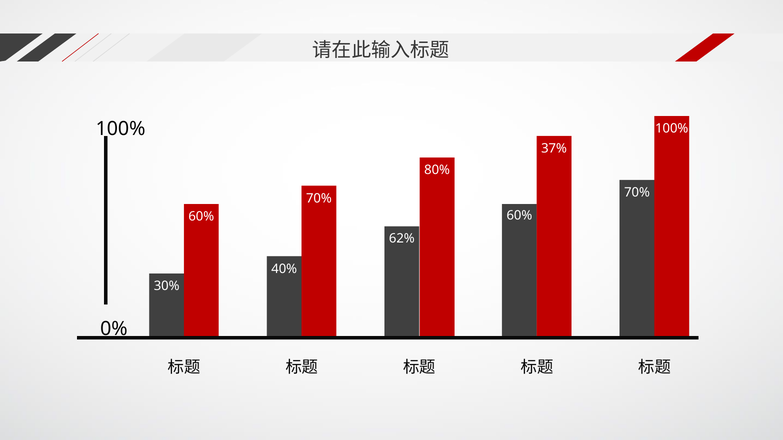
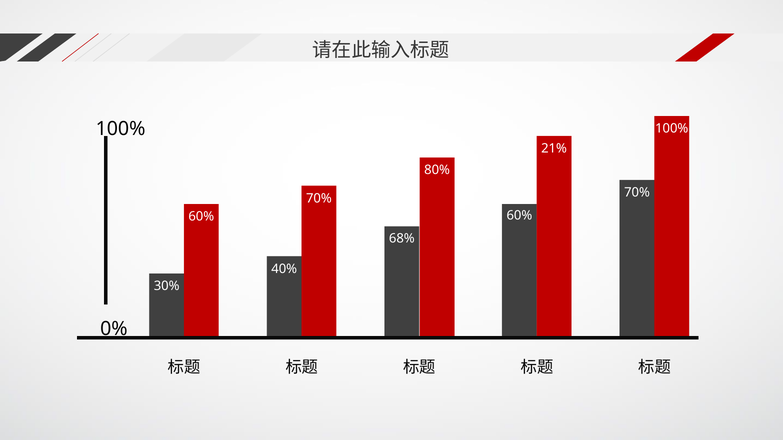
37%: 37% -> 21%
62%: 62% -> 68%
